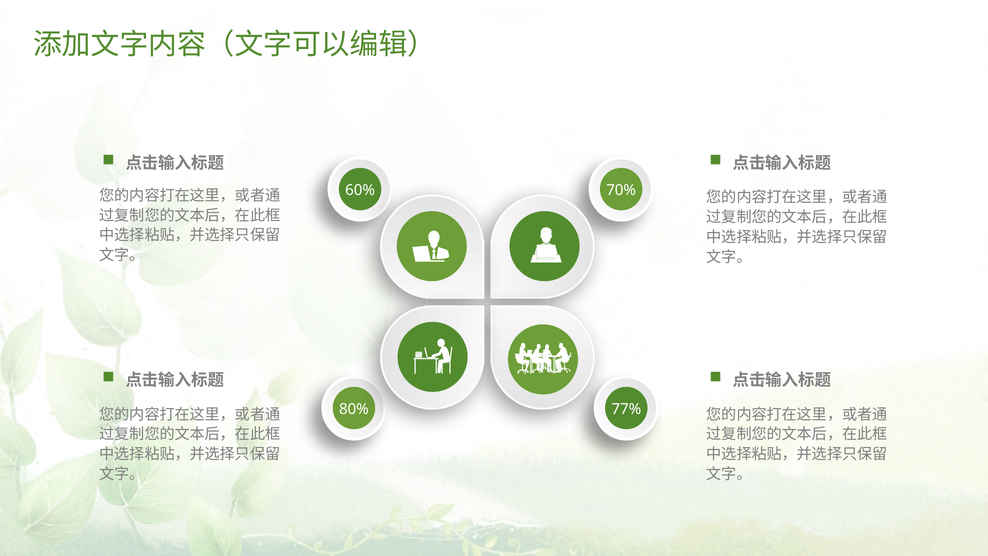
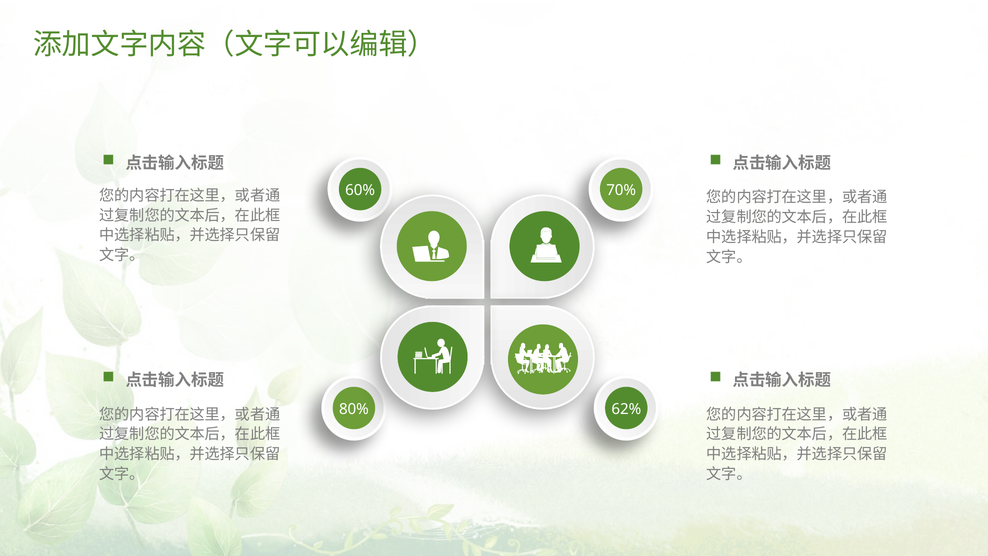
77%: 77% -> 62%
